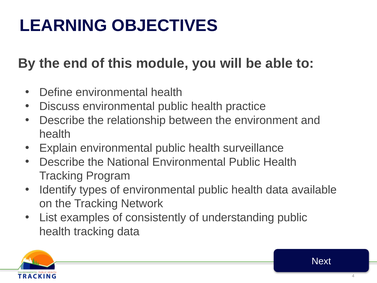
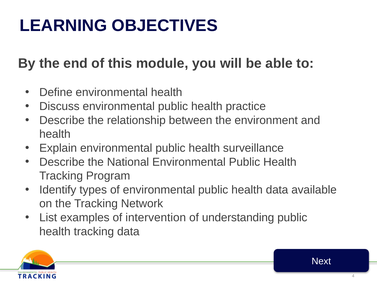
consistently: consistently -> intervention
